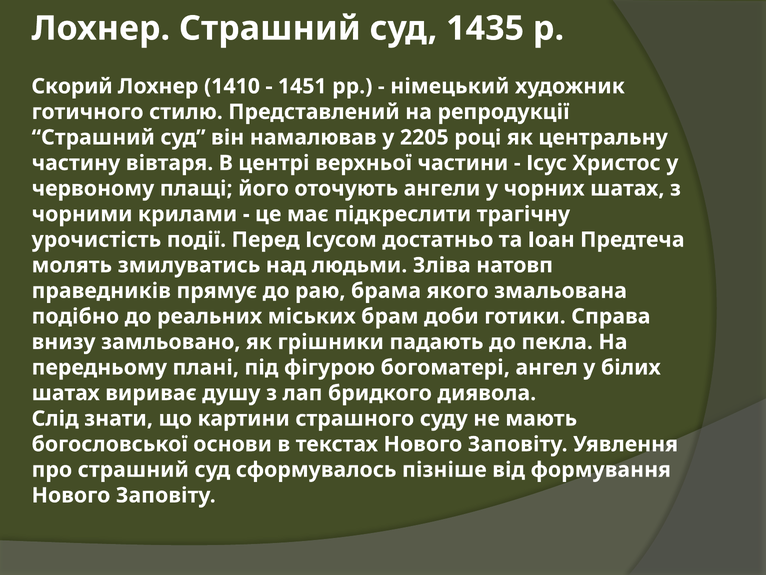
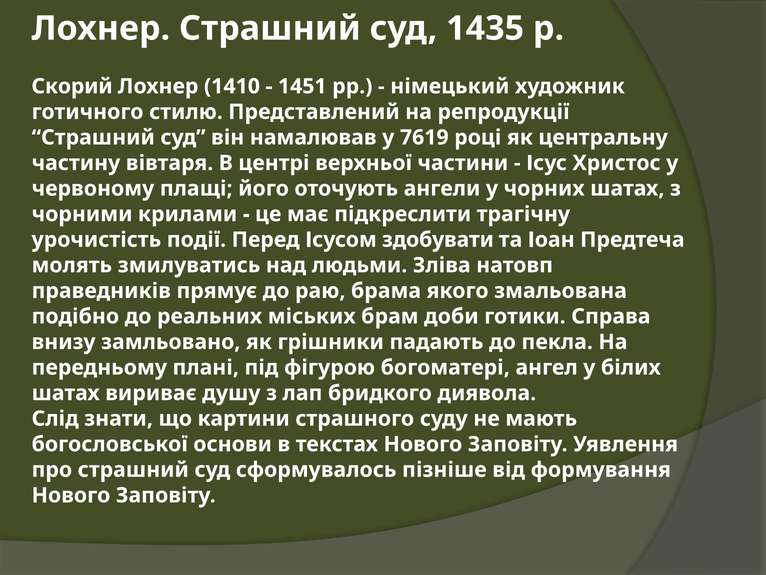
2205: 2205 -> 7619
достатньо: достатньо -> здобувати
